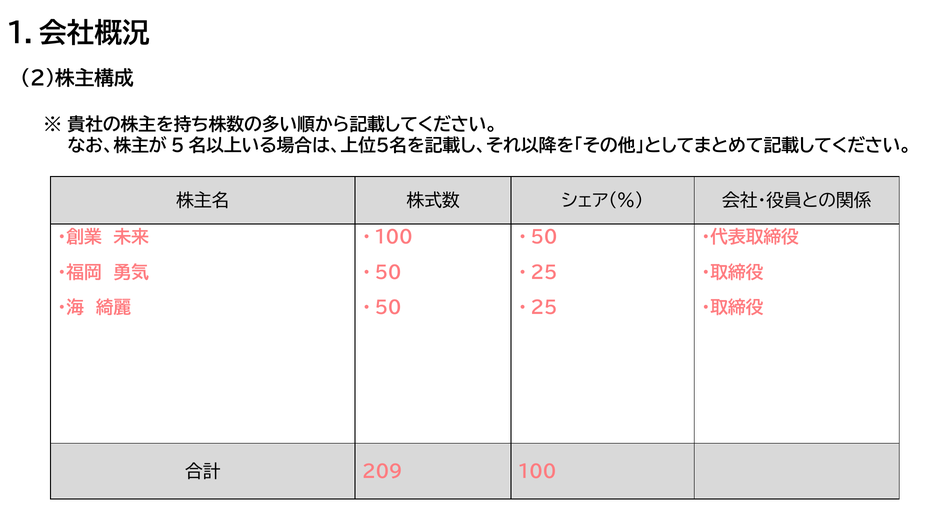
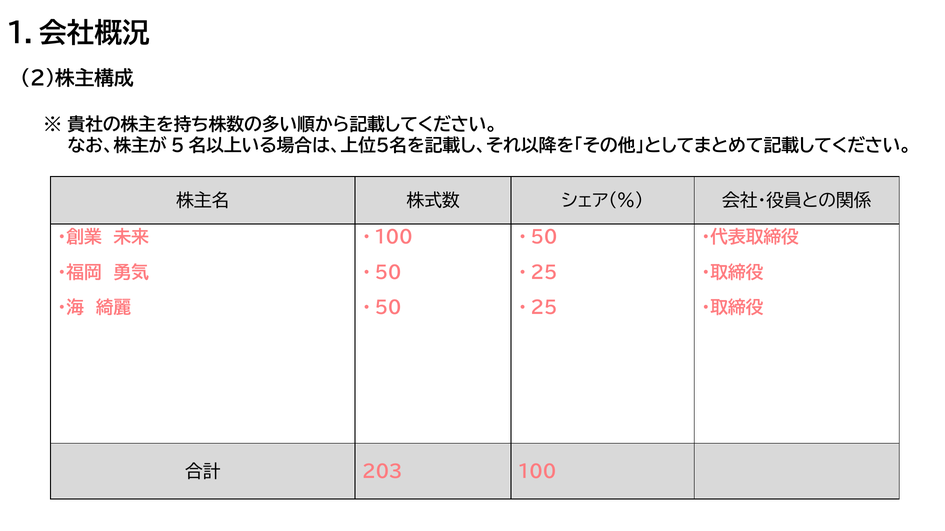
209: 209 -> 203
